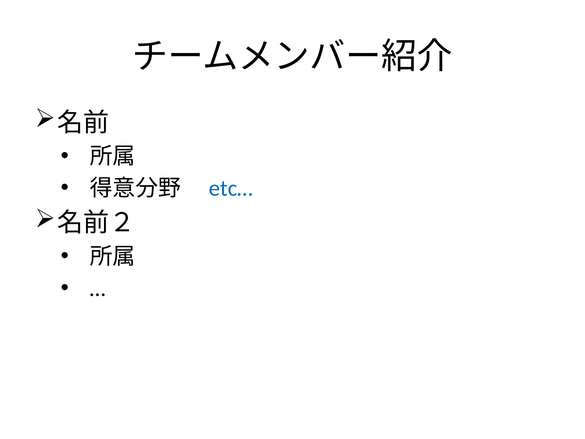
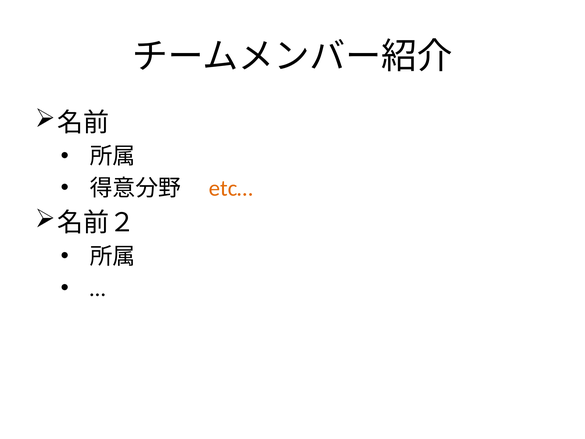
etc… colour: blue -> orange
